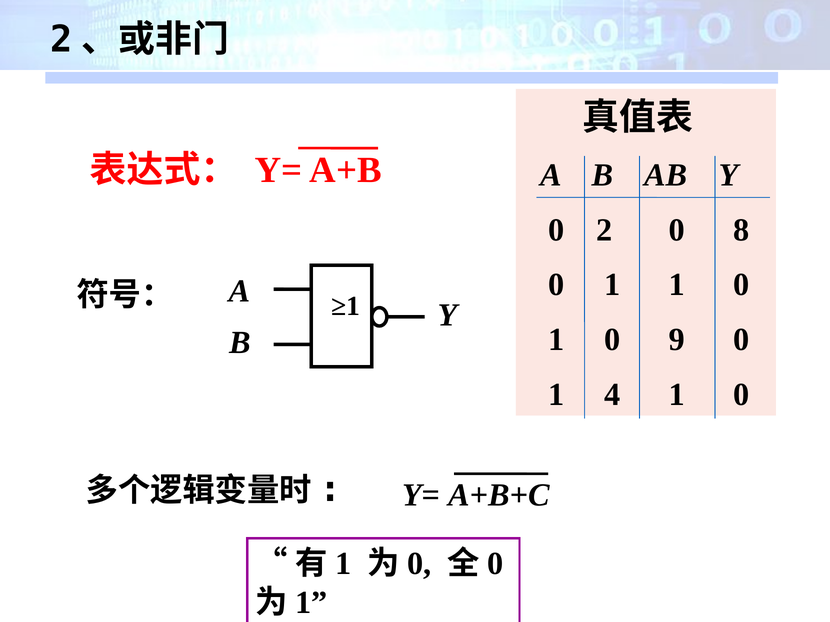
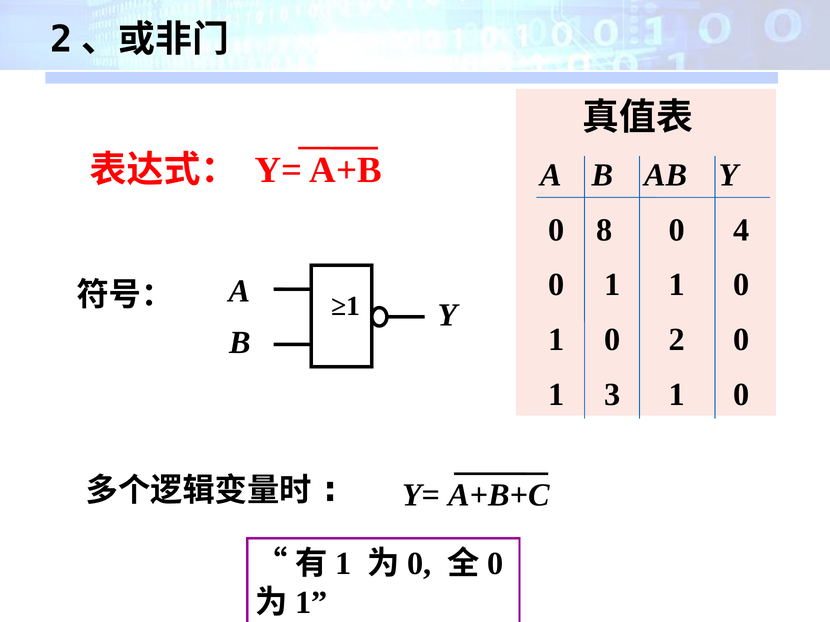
2: 2 -> 8
8: 8 -> 4
9: 9 -> 2
4: 4 -> 3
